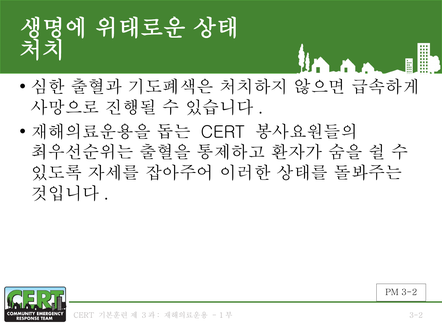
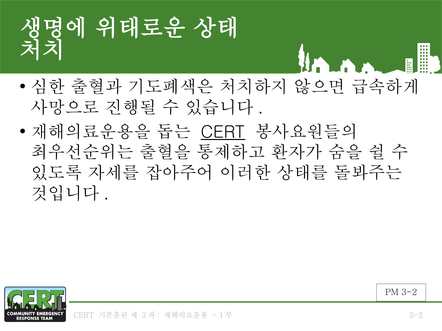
CERT at (223, 132) underline: none -> present
